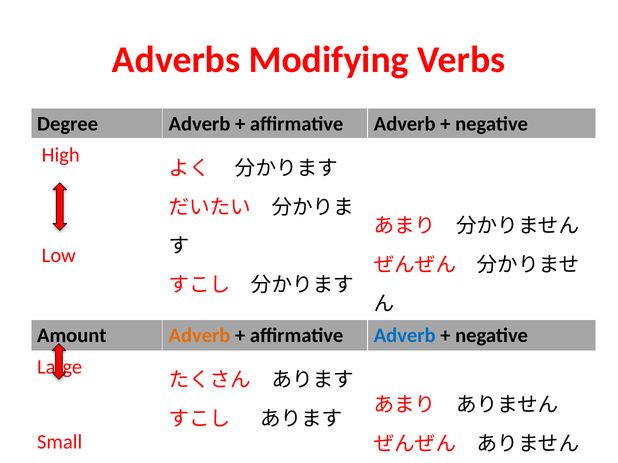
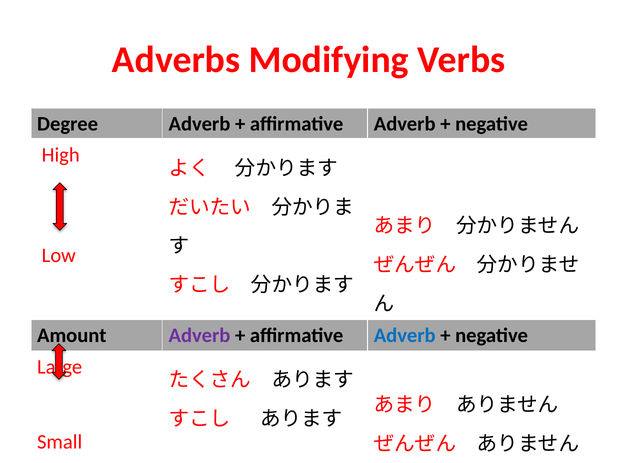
Adverb at (199, 336) colour: orange -> purple
